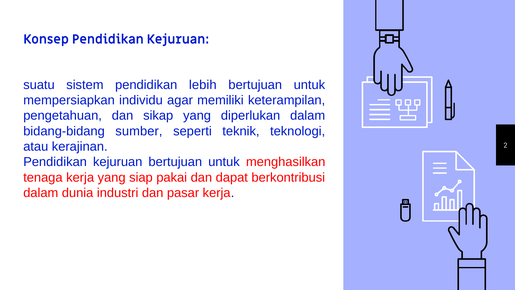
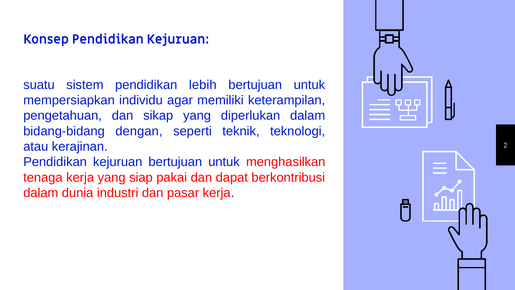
sumber: sumber -> dengan
